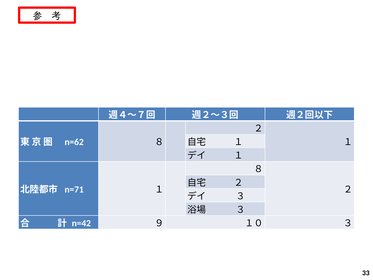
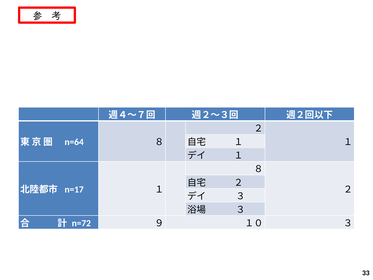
n=62: n=62 -> n=64
n=71: n=71 -> n=17
n=42: n=42 -> n=72
